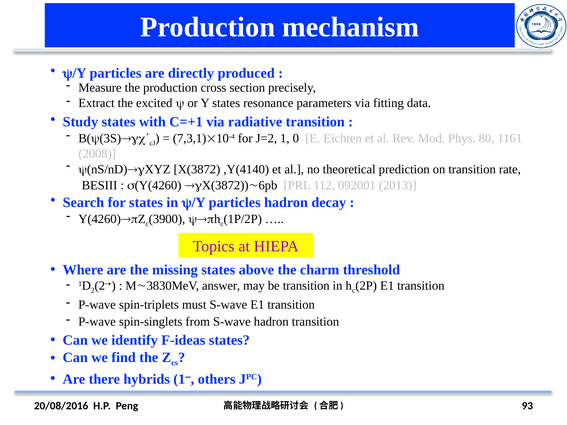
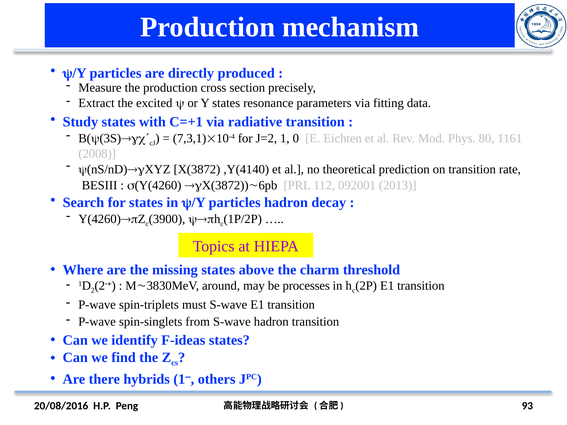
answer: answer -> around
be transition: transition -> processes
